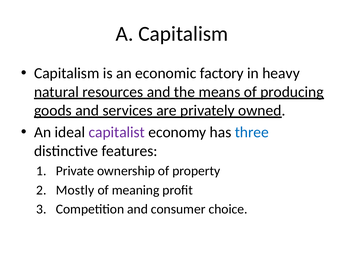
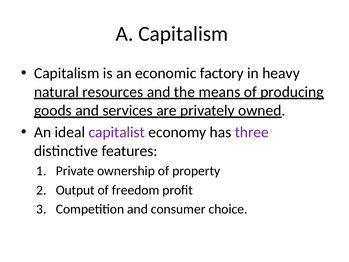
three colour: blue -> purple
Mostly: Mostly -> Output
meaning: meaning -> freedom
